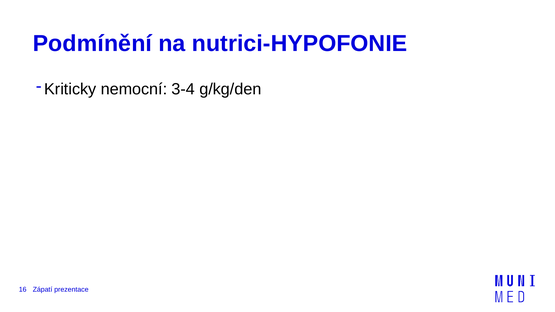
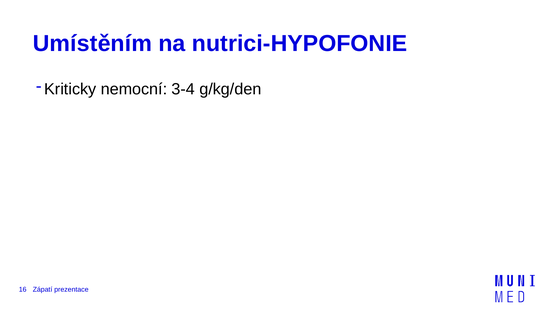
Podmínění: Podmínění -> Umístěním
